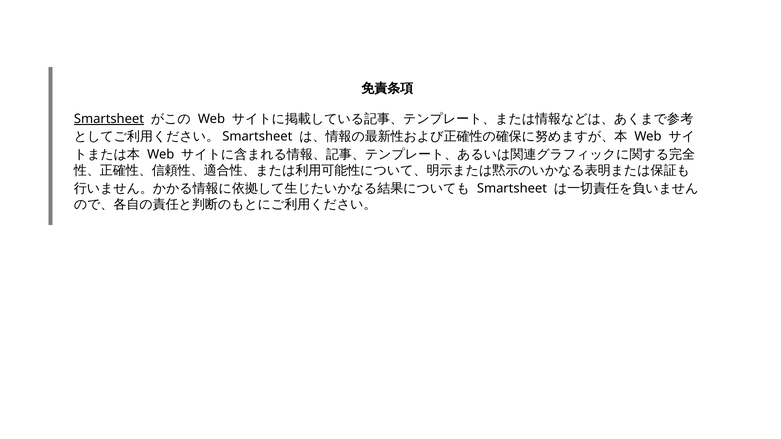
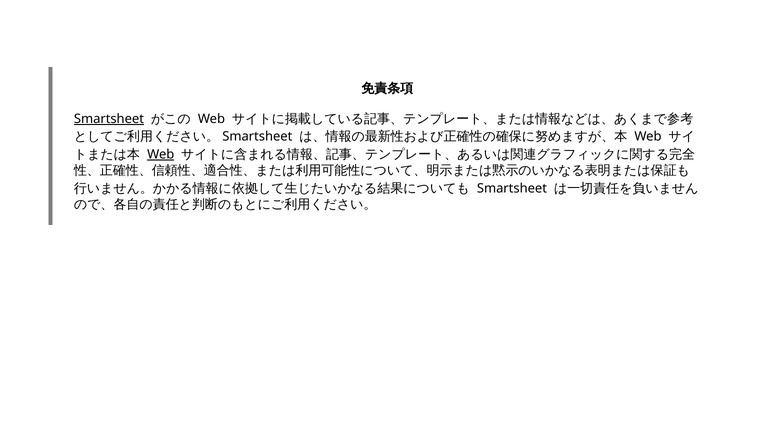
Web at (161, 154) underline: none -> present
